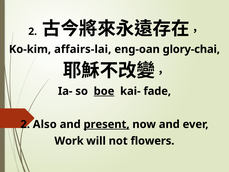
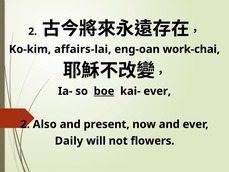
glory-chai: glory-chai -> work-chai
kai- fade: fade -> ever
present underline: present -> none
Work: Work -> Daily
